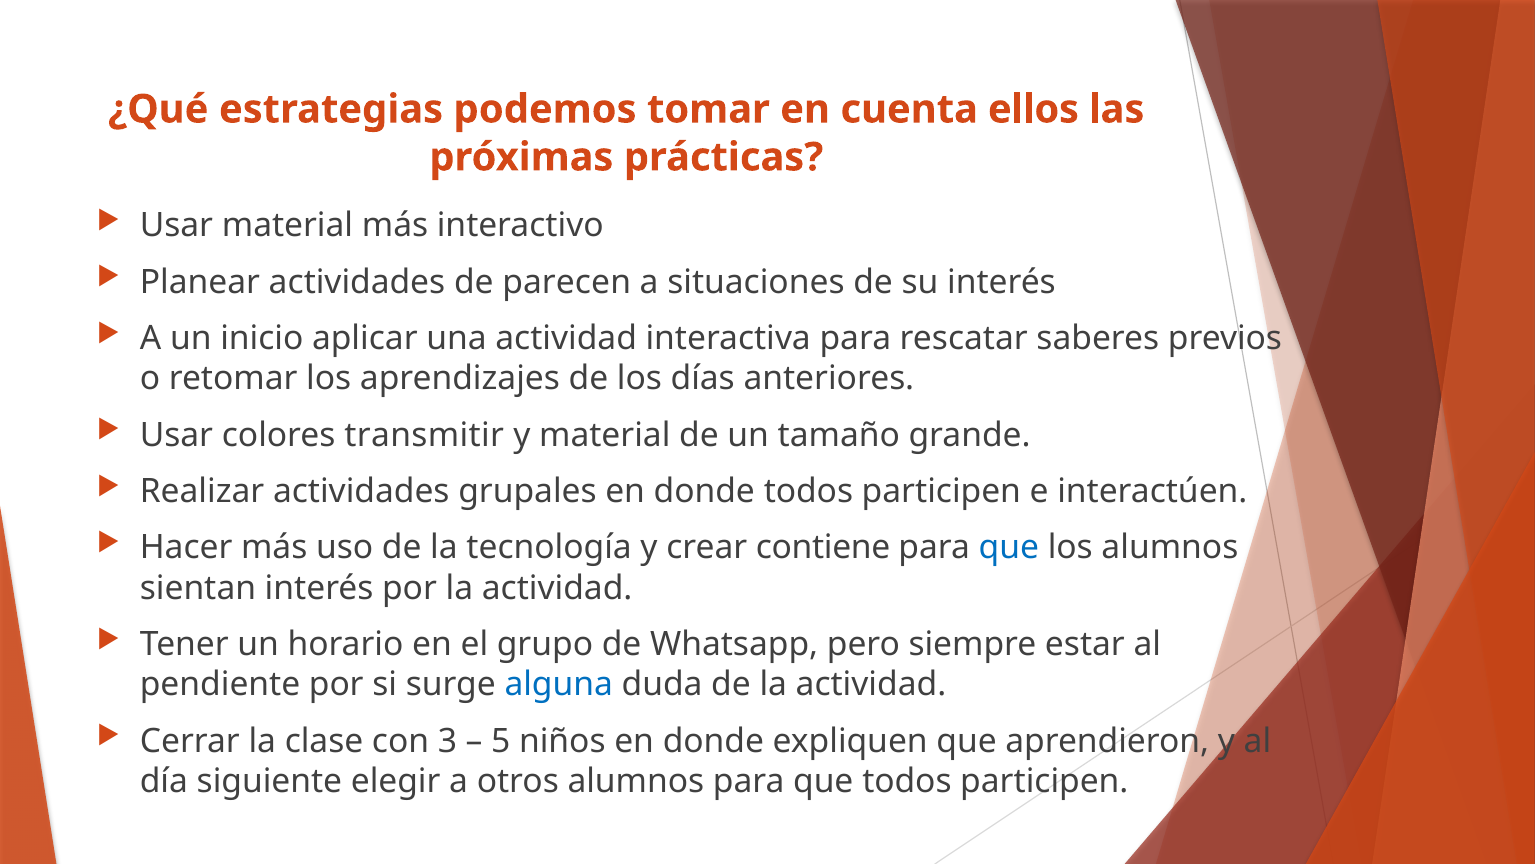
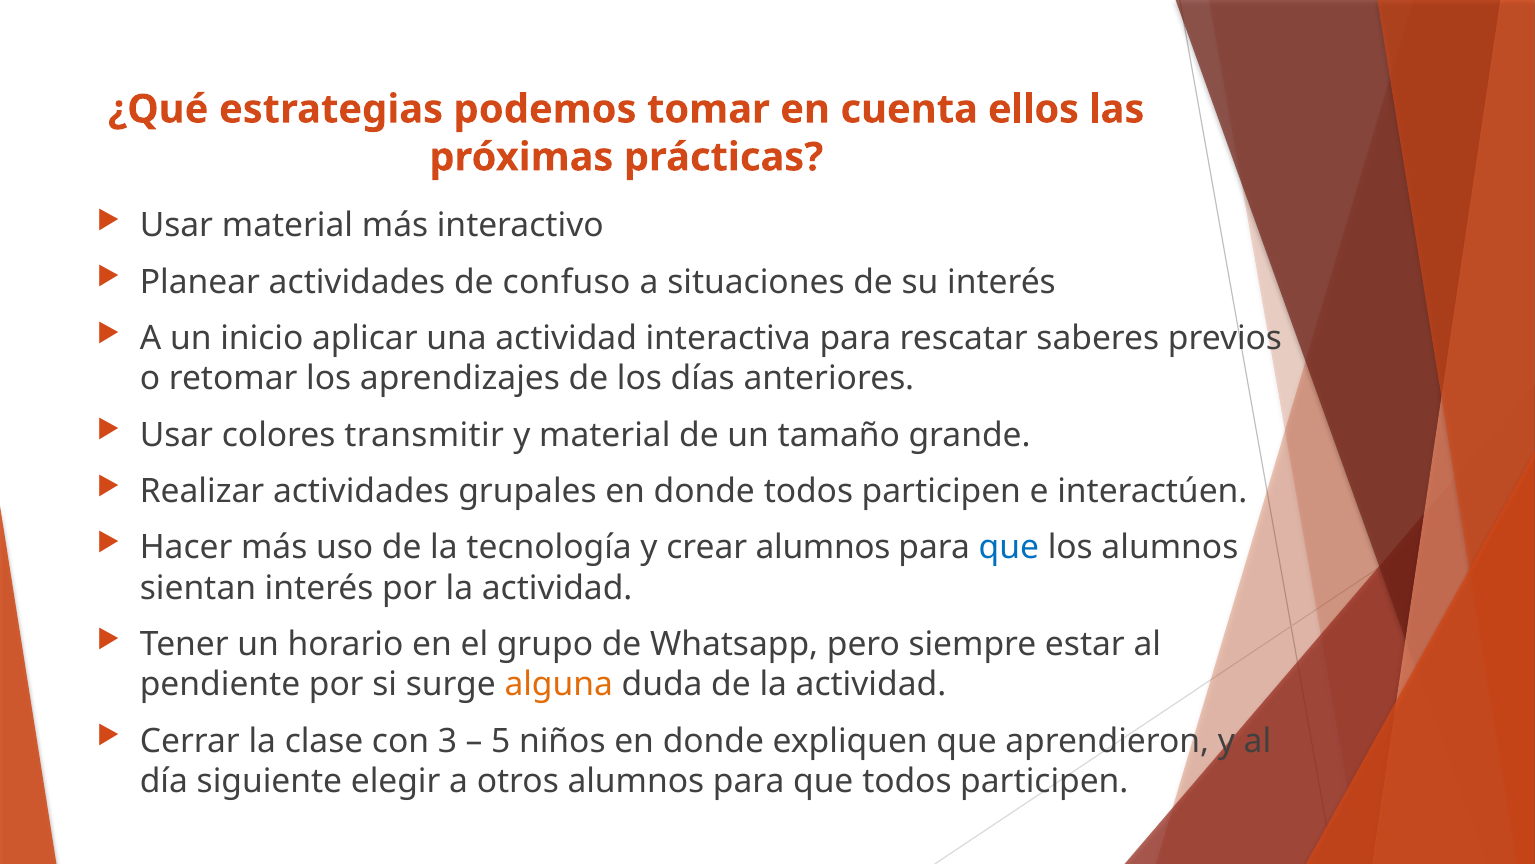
parecen: parecen -> confuso
crear contiene: contiene -> alumnos
alguna colour: blue -> orange
